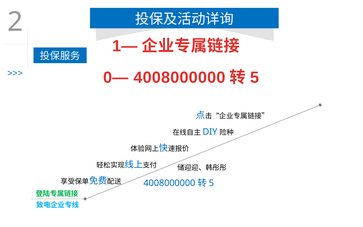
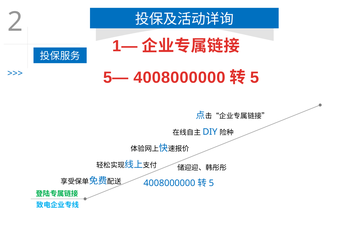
0—: 0— -> 5—
